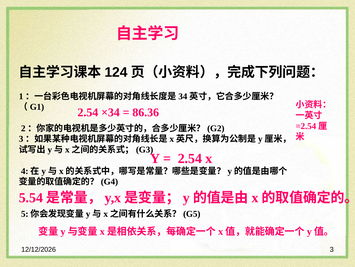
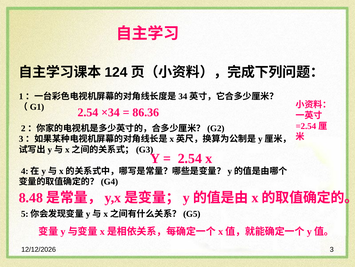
5.54: 5.54 -> 8.48
